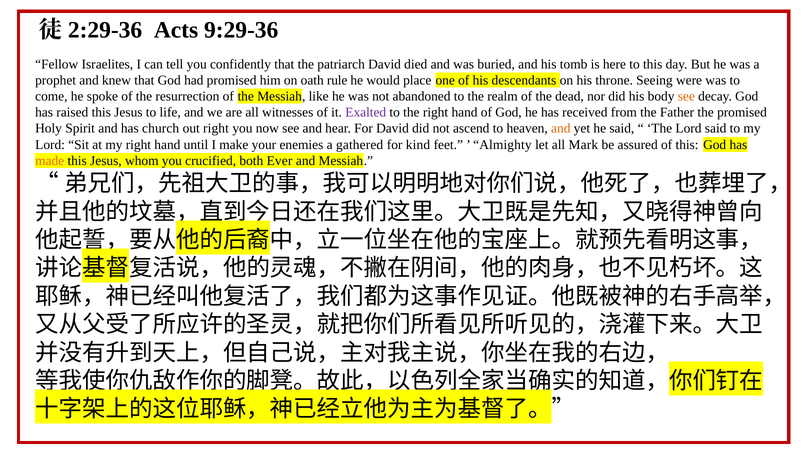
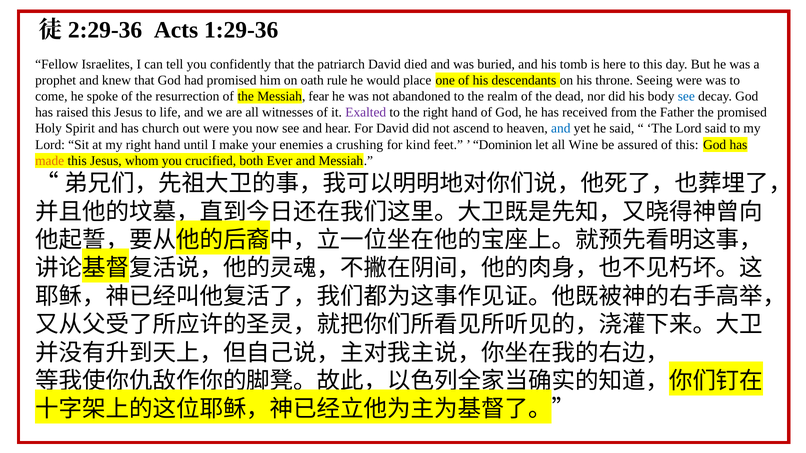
9:29-36: 9:29-36 -> 1:29-36
like: like -> fear
see at (686, 96) colour: orange -> blue
out right: right -> were
and at (561, 129) colour: orange -> blue
gathered: gathered -> crushing
Almighty: Almighty -> Dominion
Mark: Mark -> Wine
